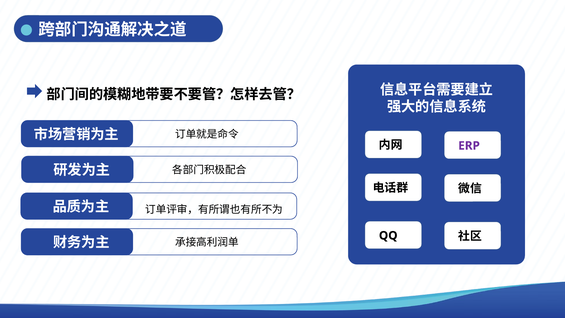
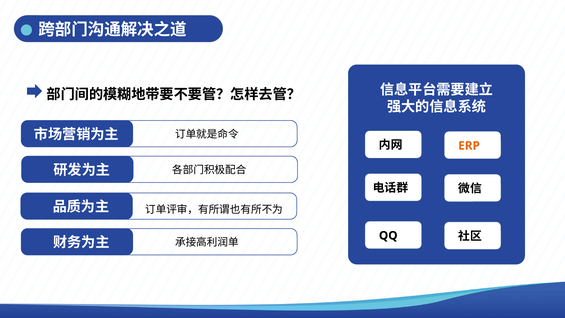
ERP colour: purple -> orange
